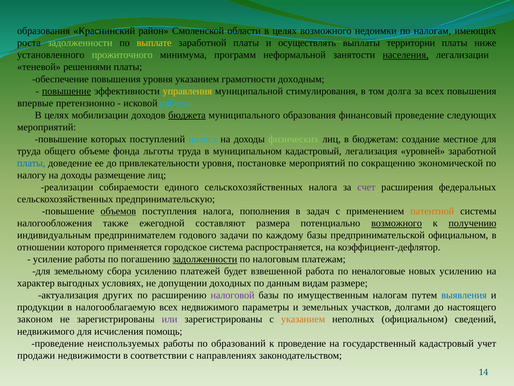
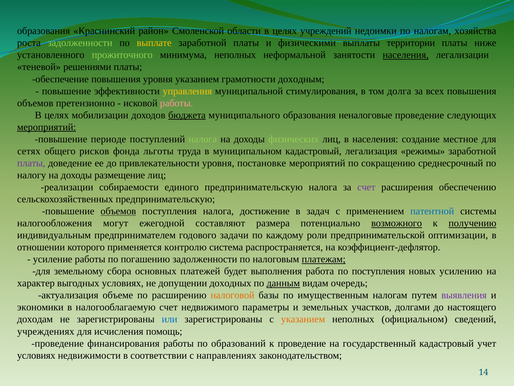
целях возможного: возможного -> учреждений
имеющих: имеющих -> хозяйства
осуществлять: осуществлять -> физическими
минимума программ: программ -> неполных
повышение at (66, 91) underline: present -> none
впервые at (35, 103): впервые -> объемов
работы at (177, 103) colour: light blue -> pink
финансовый: финансовый -> неналоговые
мероприятий at (47, 127) underline: none -> present
которых: которых -> периоде
налога at (203, 139) colour: light blue -> light green
в бюджетам: бюджетам -> населения
труда at (29, 151): труда -> сетях
объеме: объеме -> рисков
уровней: уровней -> режимы
платы at (31, 163) colour: blue -> purple
экономической: экономической -> среднесрочный
единого сельскохозяйственных: сельскохозяйственных -> предпринимательскую
федеральных: федеральных -> обеспечению
пополнения: пополнения -> достижение
патентной colour: orange -> blue
также: также -> могут
каждому базы: базы -> роли
предпринимательской официальном: официальном -> оптимизации
городское: городское -> контролю
задолженности at (205, 259) underline: present -> none
платежам underline: none -> present
сбора усилению: усилению -> основных
взвешенной: взвешенной -> выполнения
по неналоговые: неналоговые -> поступления
данным underline: none -> present
размере: размере -> очередь
других: других -> объеме
налоговой colour: purple -> orange
выявления colour: blue -> purple
продукции: продукции -> экономики
налогооблагаемую всех: всех -> счет
законом: законом -> доходам
или colour: purple -> blue
недвижимого at (46, 331): недвижимого -> учреждениях
неиспользуемых: неиспользуемых -> финансирования
продажи at (36, 355): продажи -> условиях
